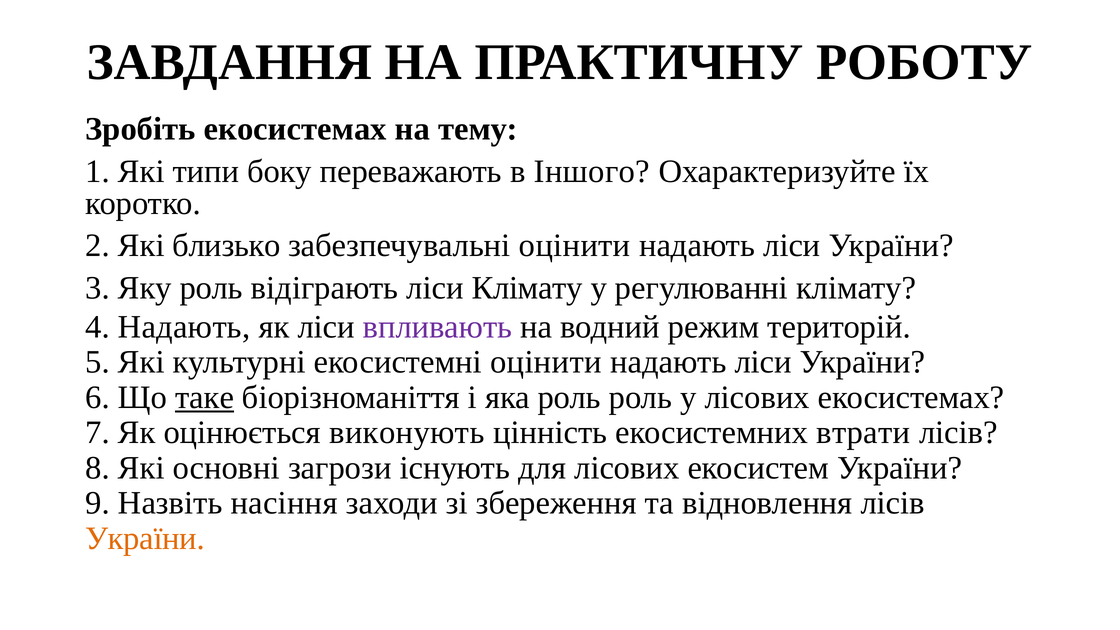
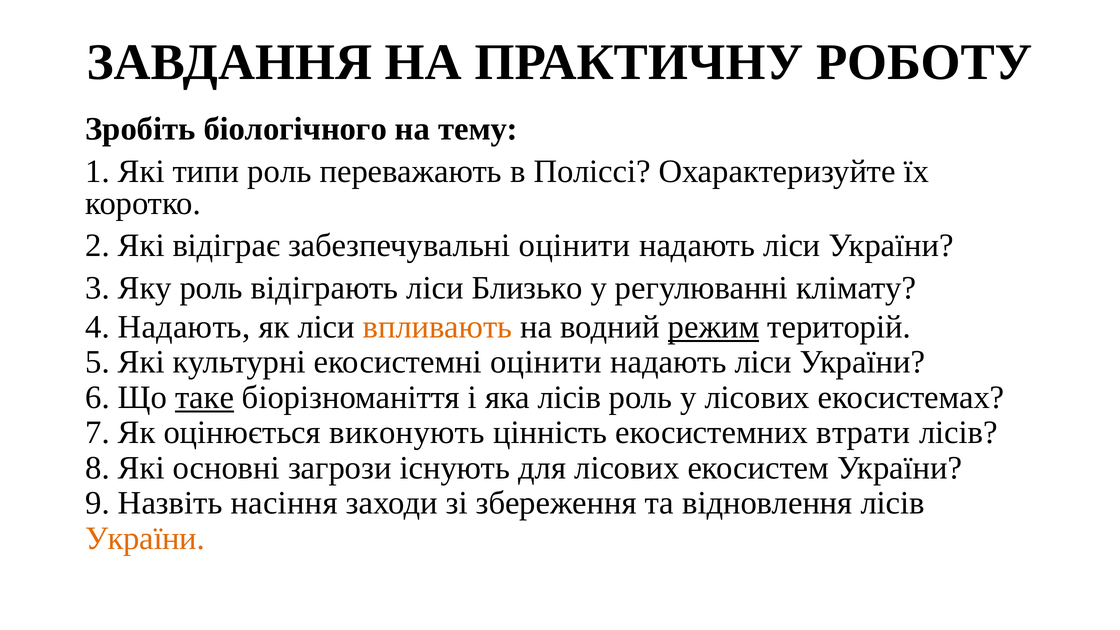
Зробіть екосистемах: екосистемах -> біологічного
типи боку: боку -> роль
Іншого: Іншого -> Поліссі
близько: близько -> відіграє
ліси Клімату: Клімату -> Близько
впливають colour: purple -> orange
режим underline: none -> present
яка роль: роль -> лісів
